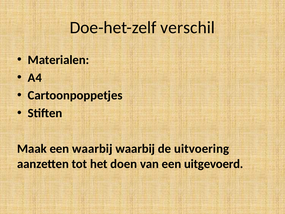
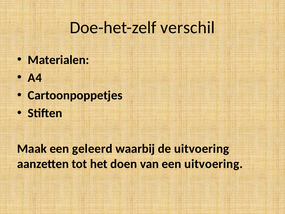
een waarbij: waarbij -> geleerd
een uitgevoerd: uitgevoerd -> uitvoering
